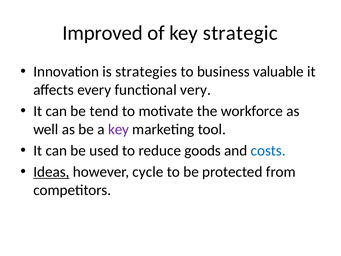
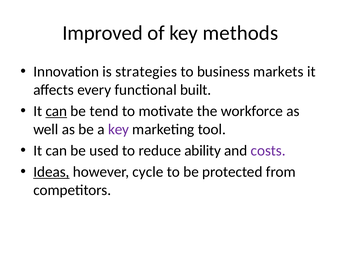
strategic: strategic -> methods
valuable: valuable -> markets
very: very -> built
can at (56, 111) underline: none -> present
goods: goods -> ability
costs colour: blue -> purple
